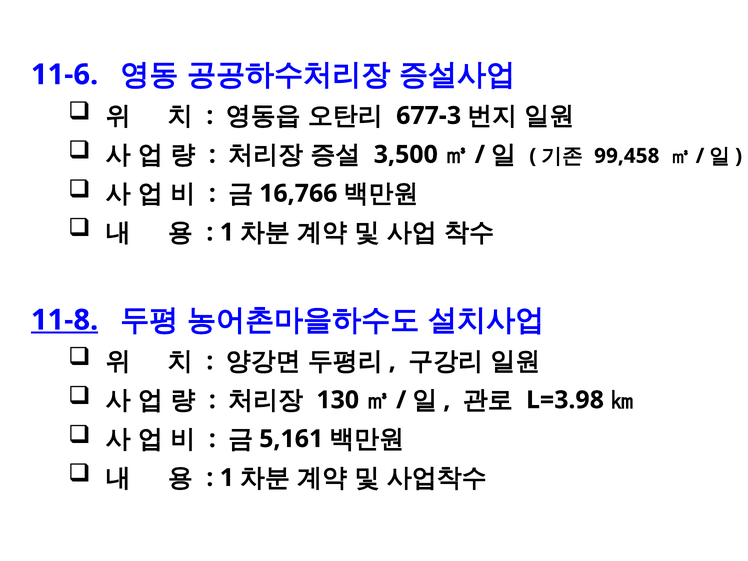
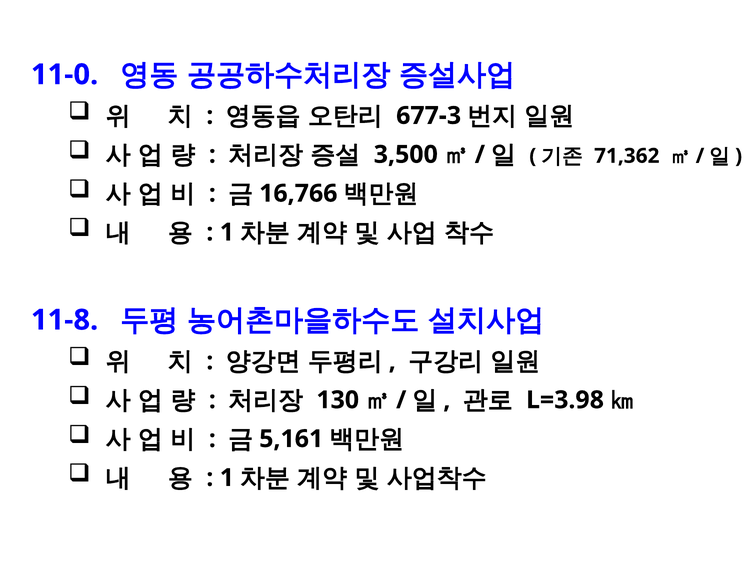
11-6: 11-6 -> 11-0
99,458: 99,458 -> 71,362
11-8 underline: present -> none
